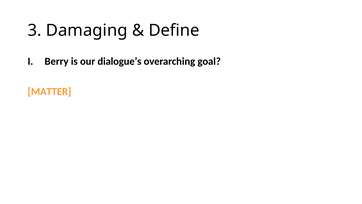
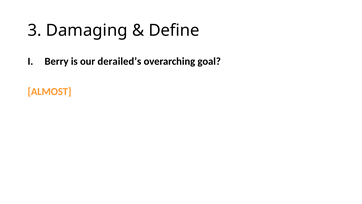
dialogue’s: dialogue’s -> derailed’s
MATTER: MATTER -> ALMOST
